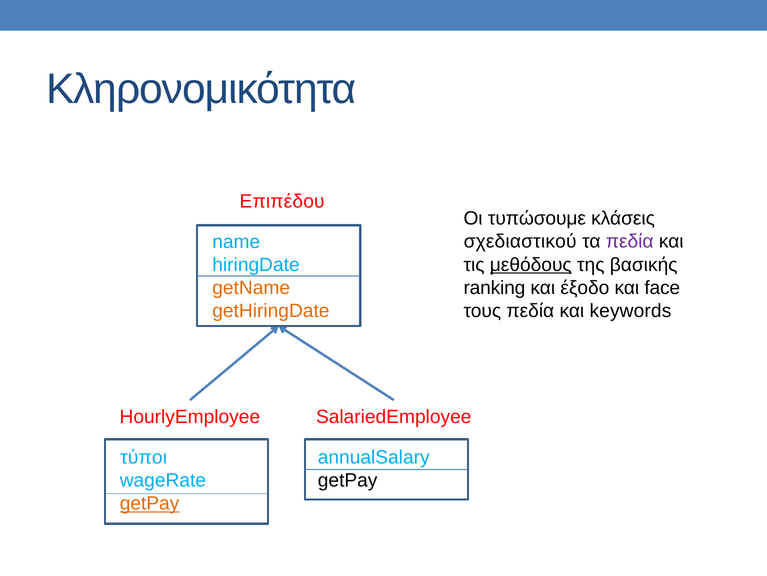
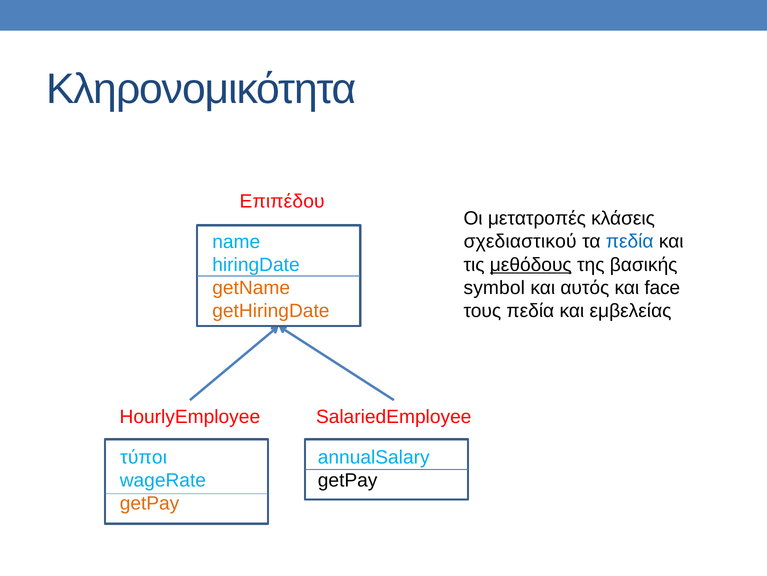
τυπώσουμε: τυπώσουμε -> μετατροπές
πεδία at (630, 241) colour: purple -> blue
ranking: ranking -> symbol
έξοδο: έξοδο -> αυτός
keywords: keywords -> εμβελείας
getPay at (150, 503) underline: present -> none
